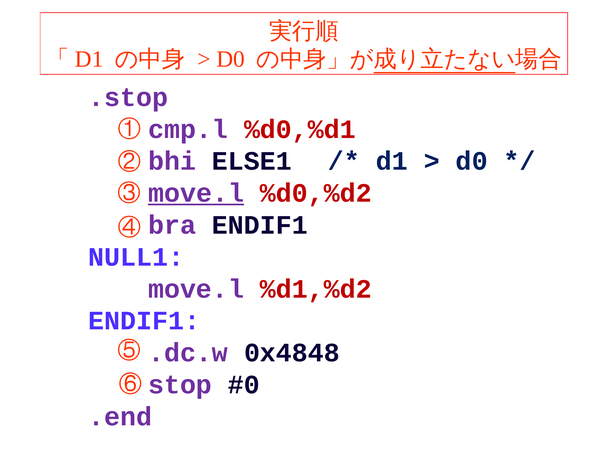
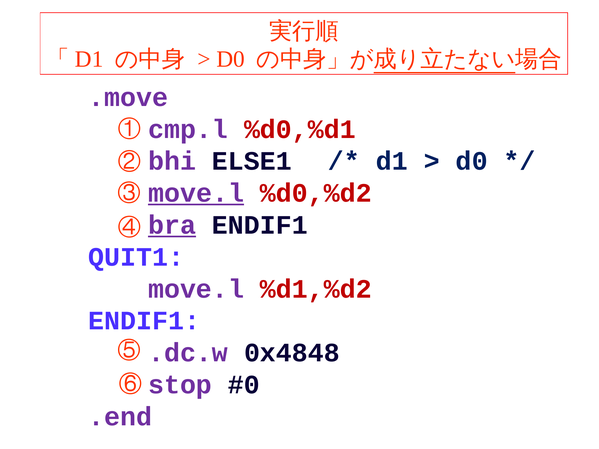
.stop: .stop -> .move
bra underline: none -> present
NULL1: NULL1 -> QUIT1
